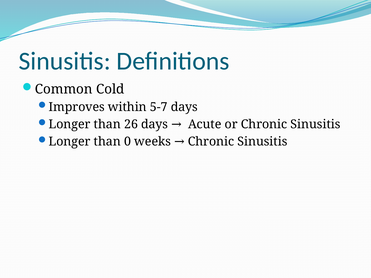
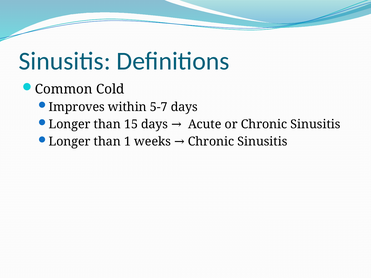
26: 26 -> 15
0: 0 -> 1
